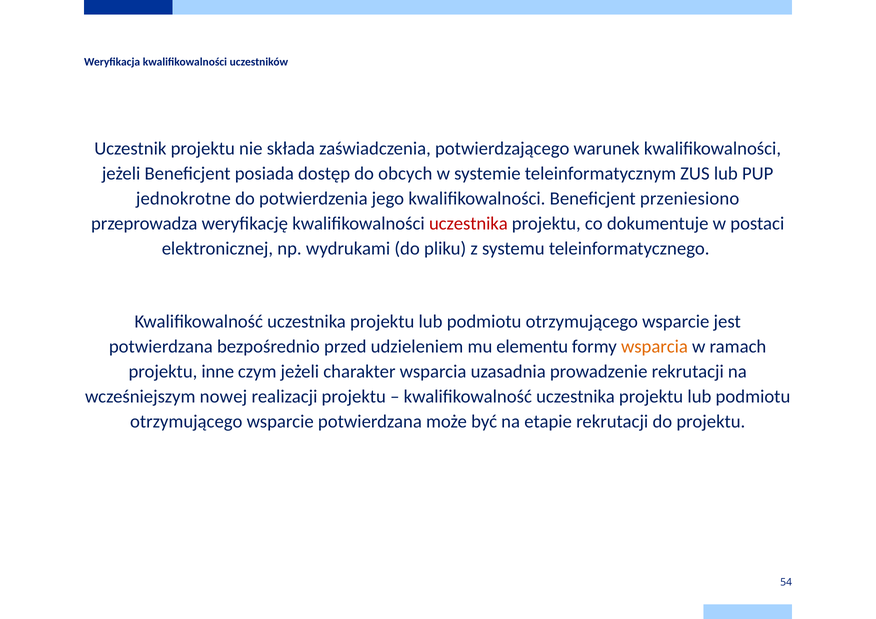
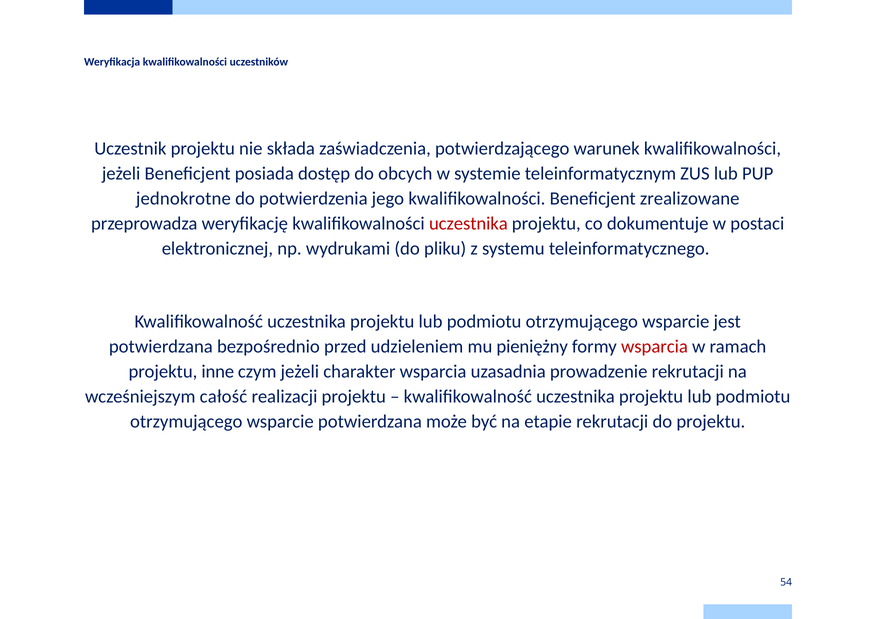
przeniesiono: przeniesiono -> zrealizowane
elementu: elementu -> pieniężny
wsparcia at (654, 347) colour: orange -> red
nowej: nowej -> całość
